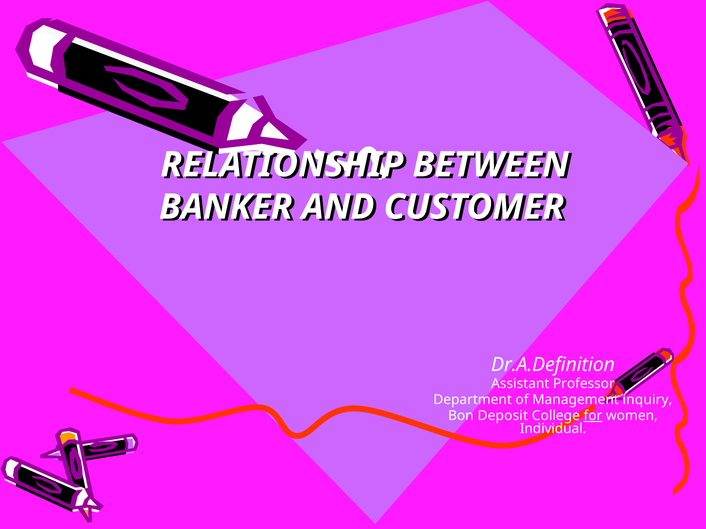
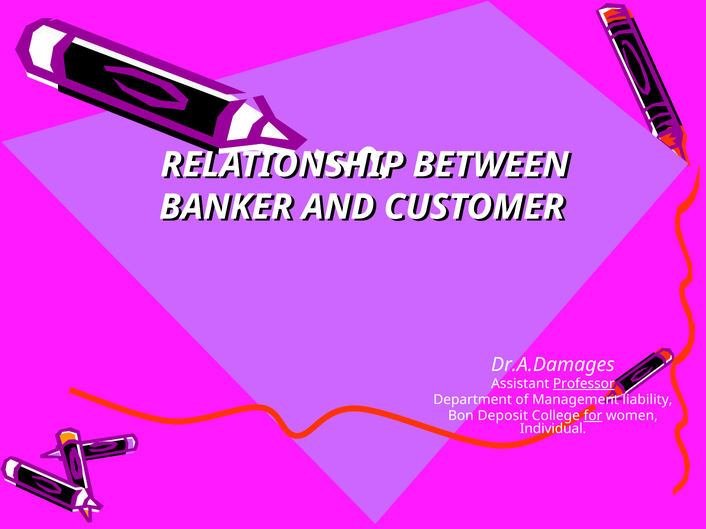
Dr.A.Definition: Dr.A.Definition -> Dr.A.Damages
Professor underline: none -> present
inquiry: inquiry -> liability
